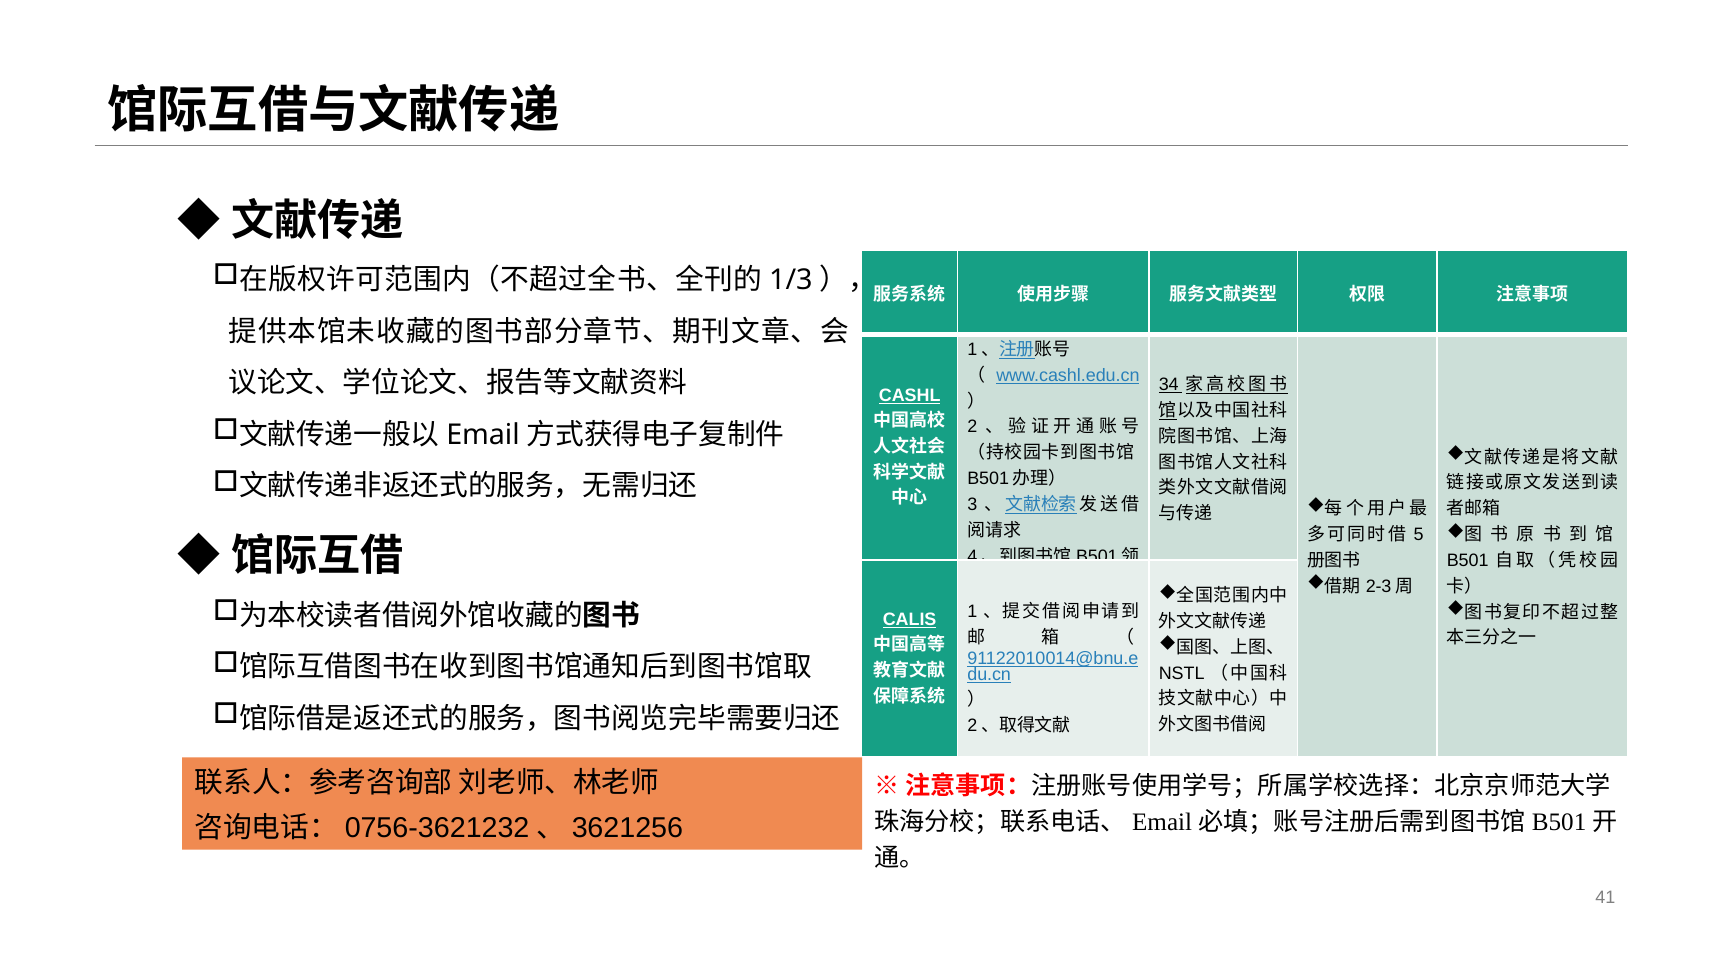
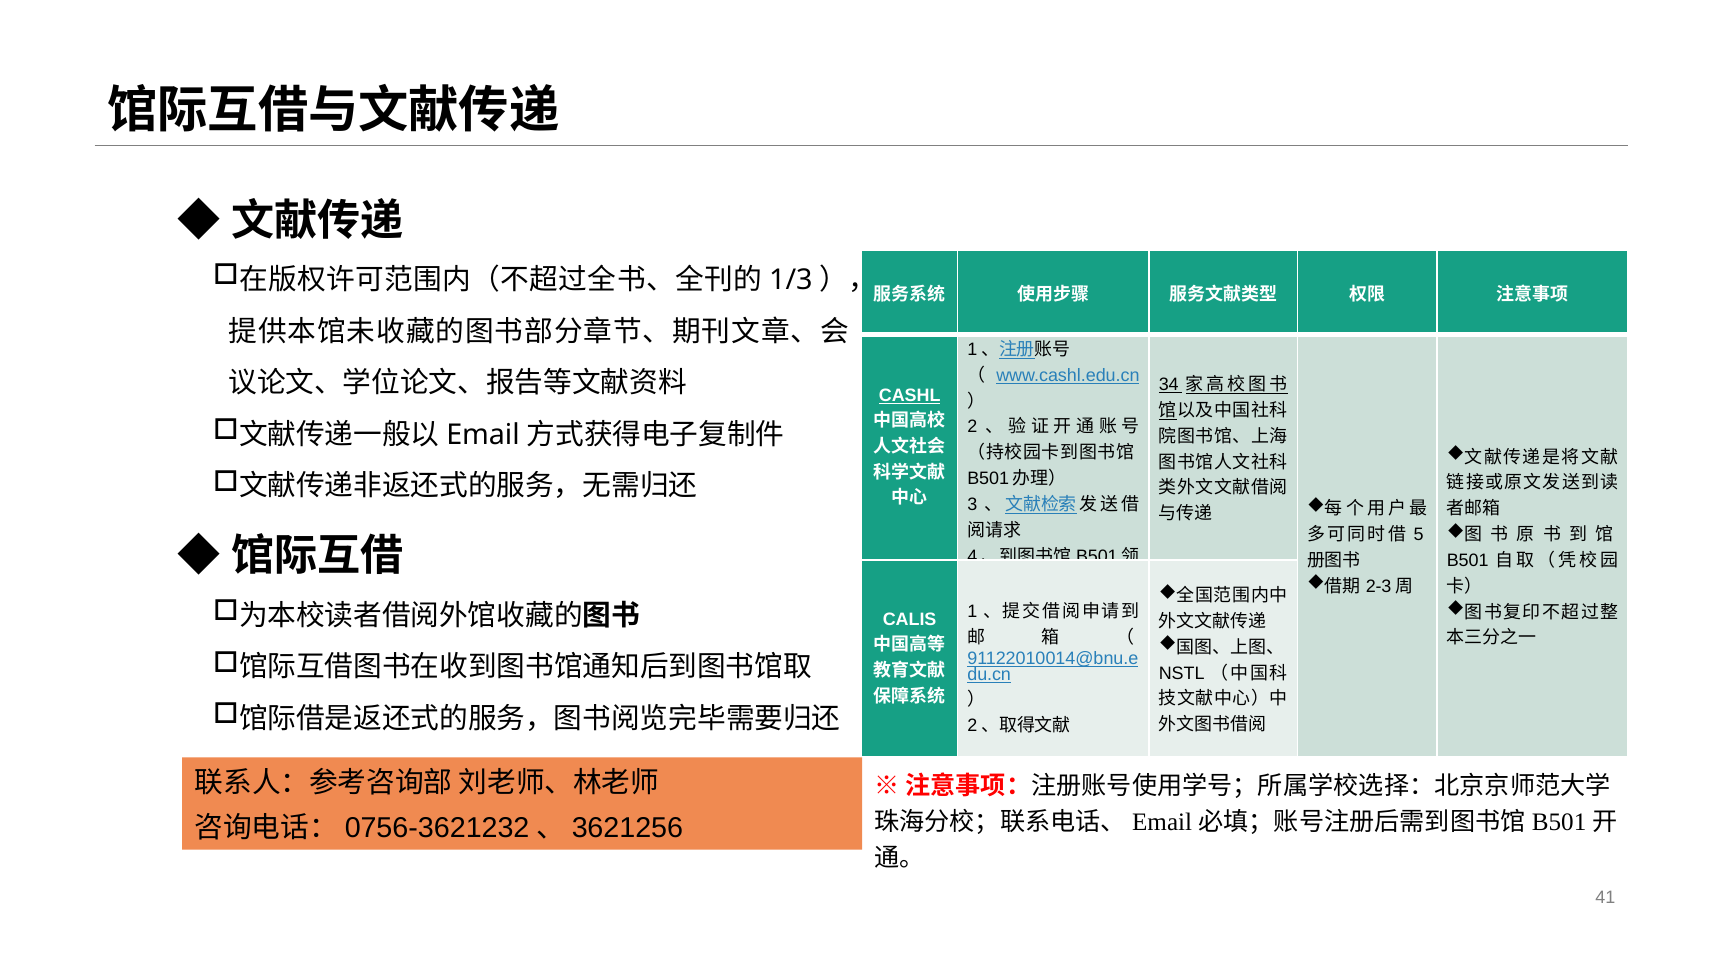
CALIS underline: present -> none
